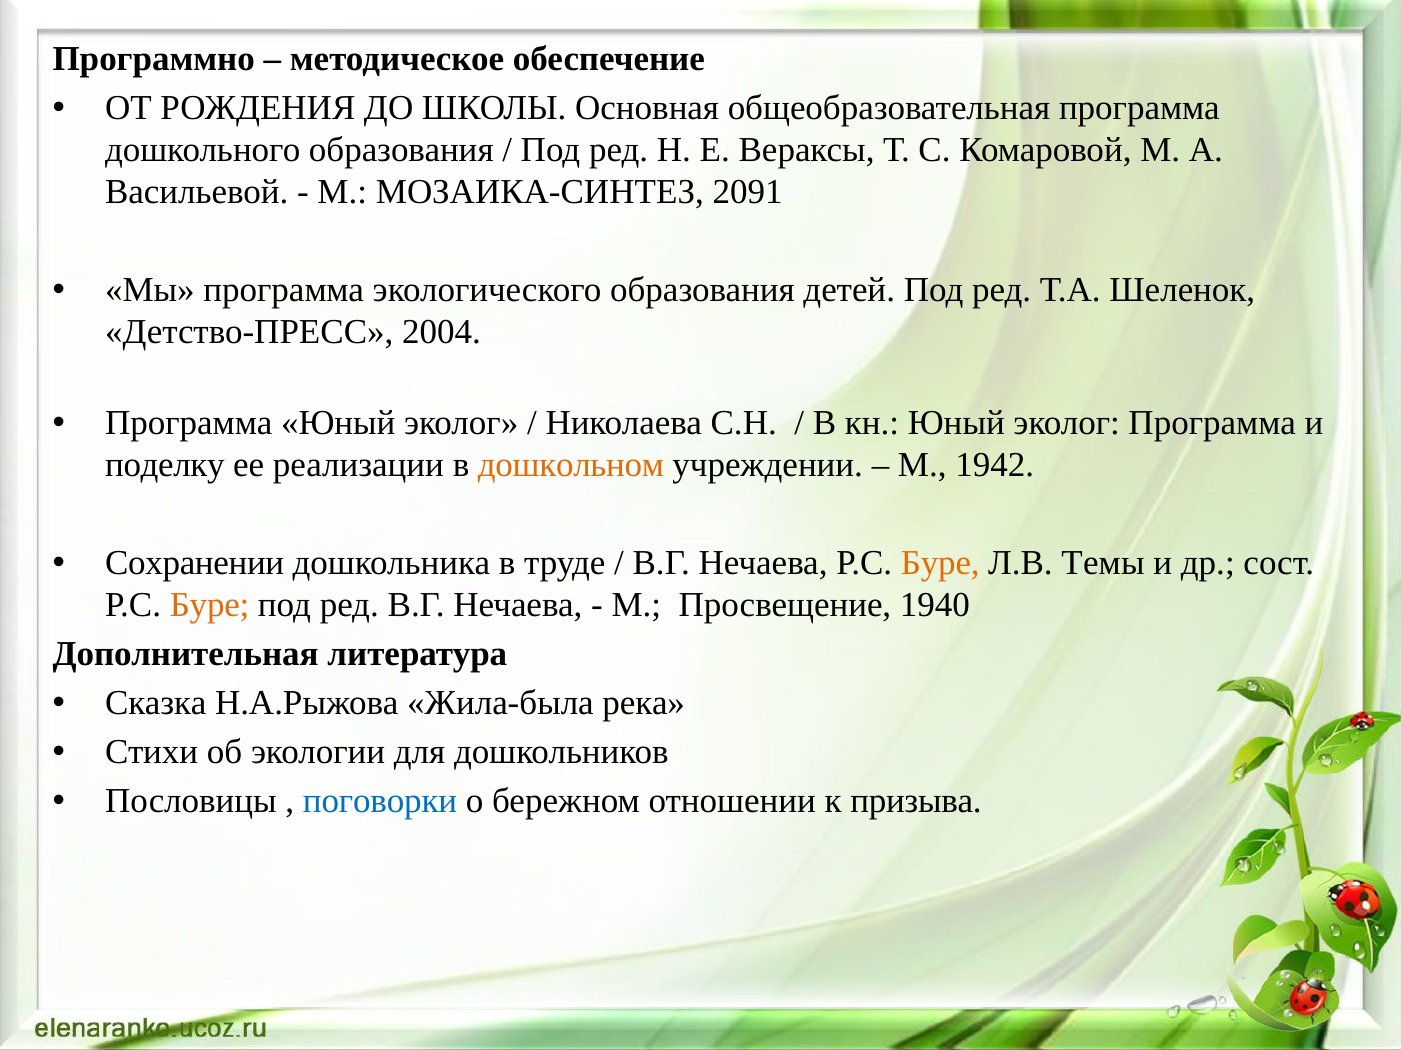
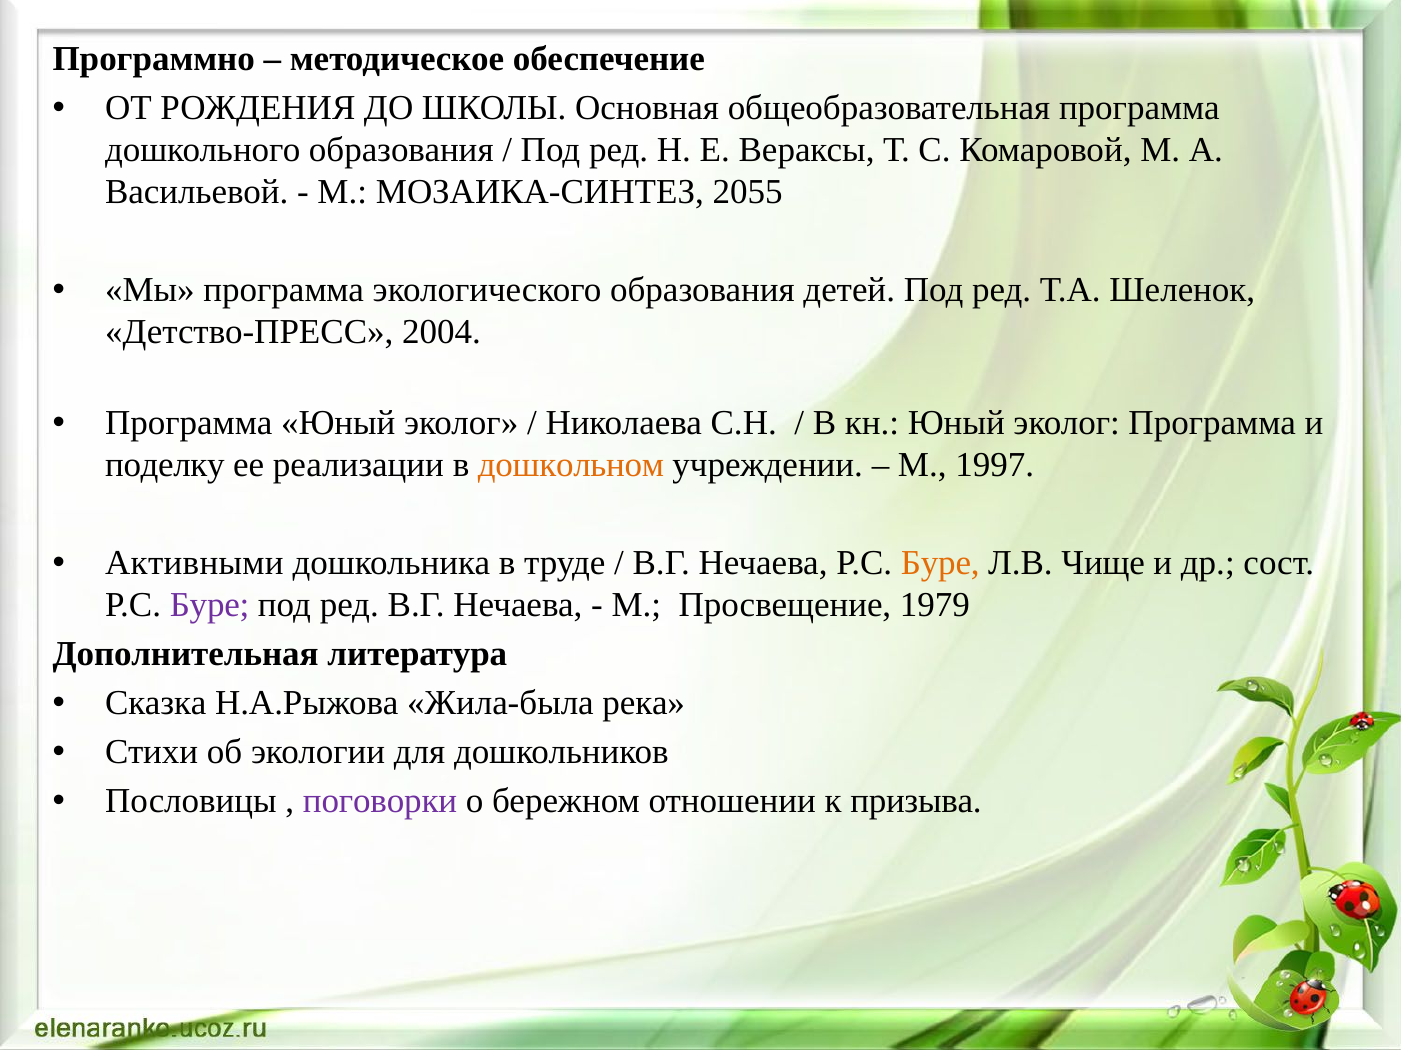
2091: 2091 -> 2055
1942: 1942 -> 1997
Сохранении: Сохранении -> Активными
Темы: Темы -> Чище
Буре at (210, 606) colour: orange -> purple
1940: 1940 -> 1979
поговорки colour: blue -> purple
